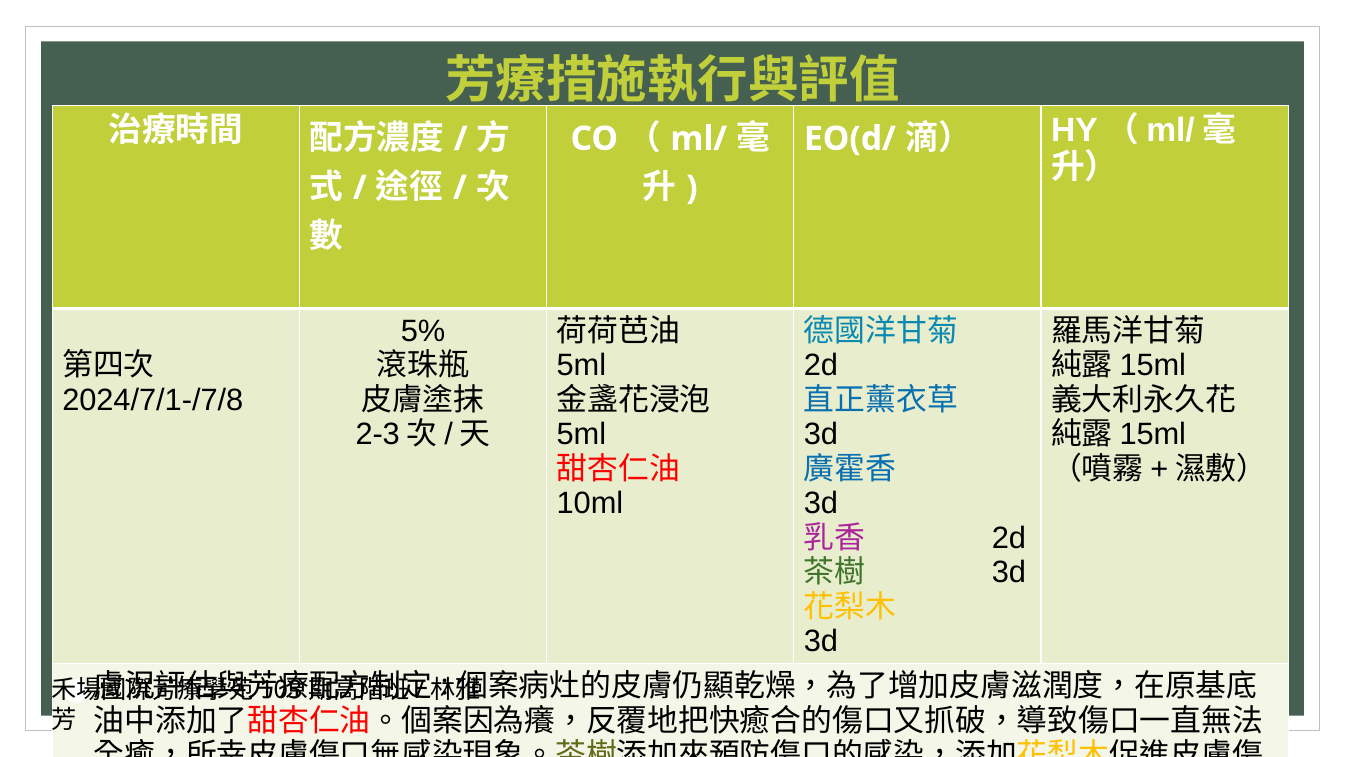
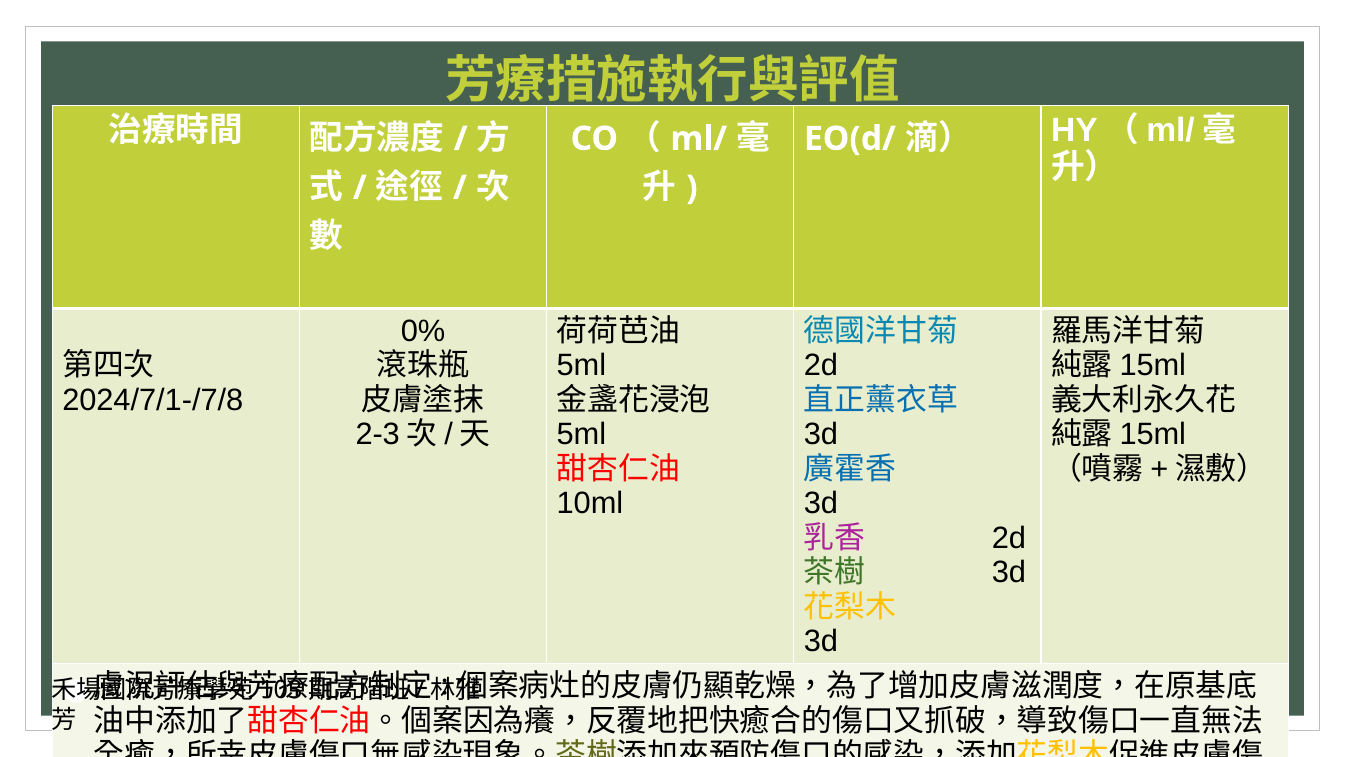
5%: 5% -> 0%
